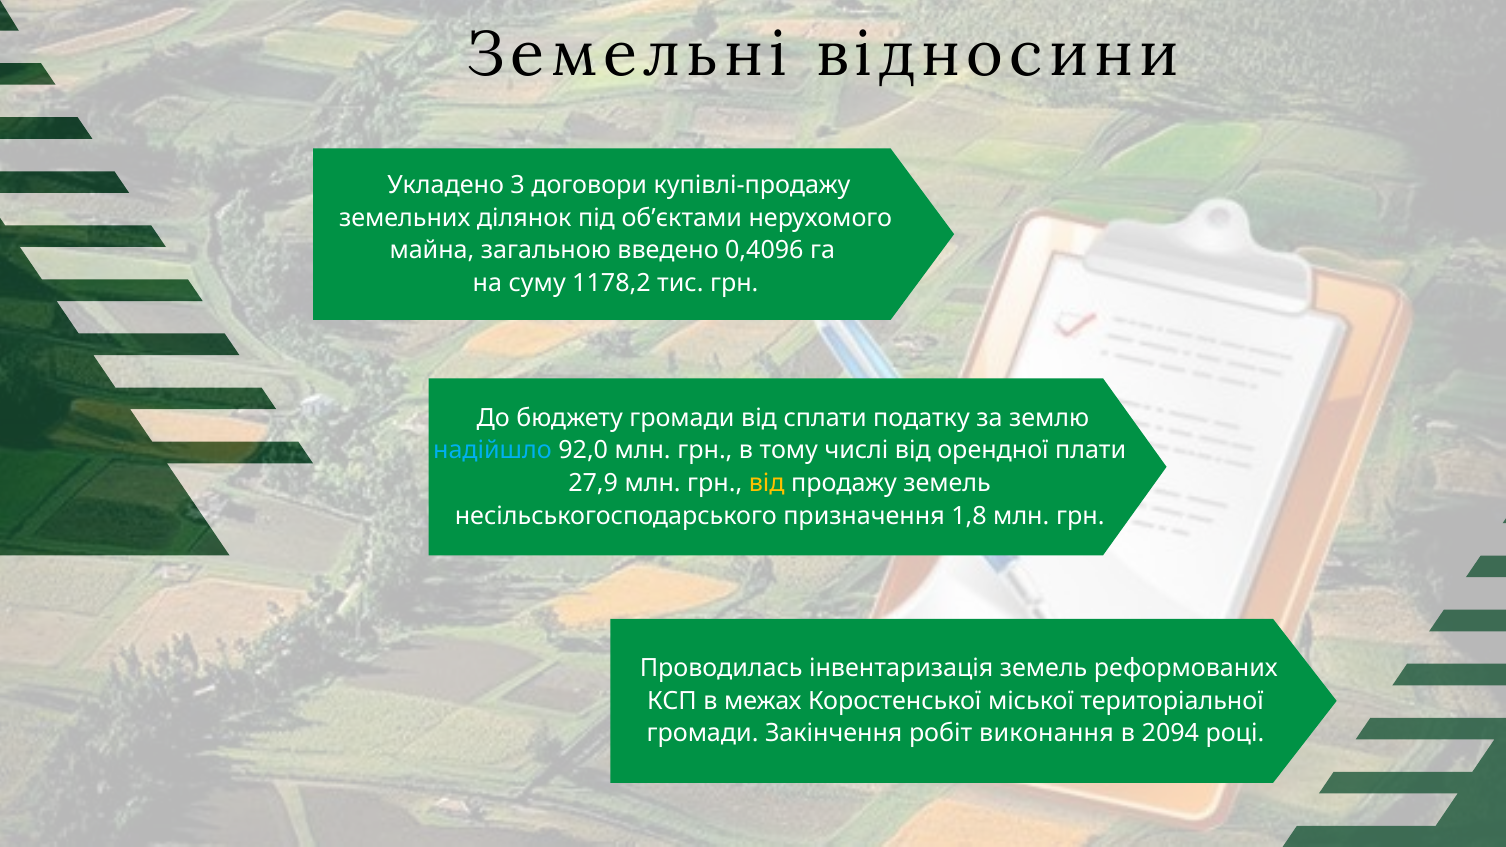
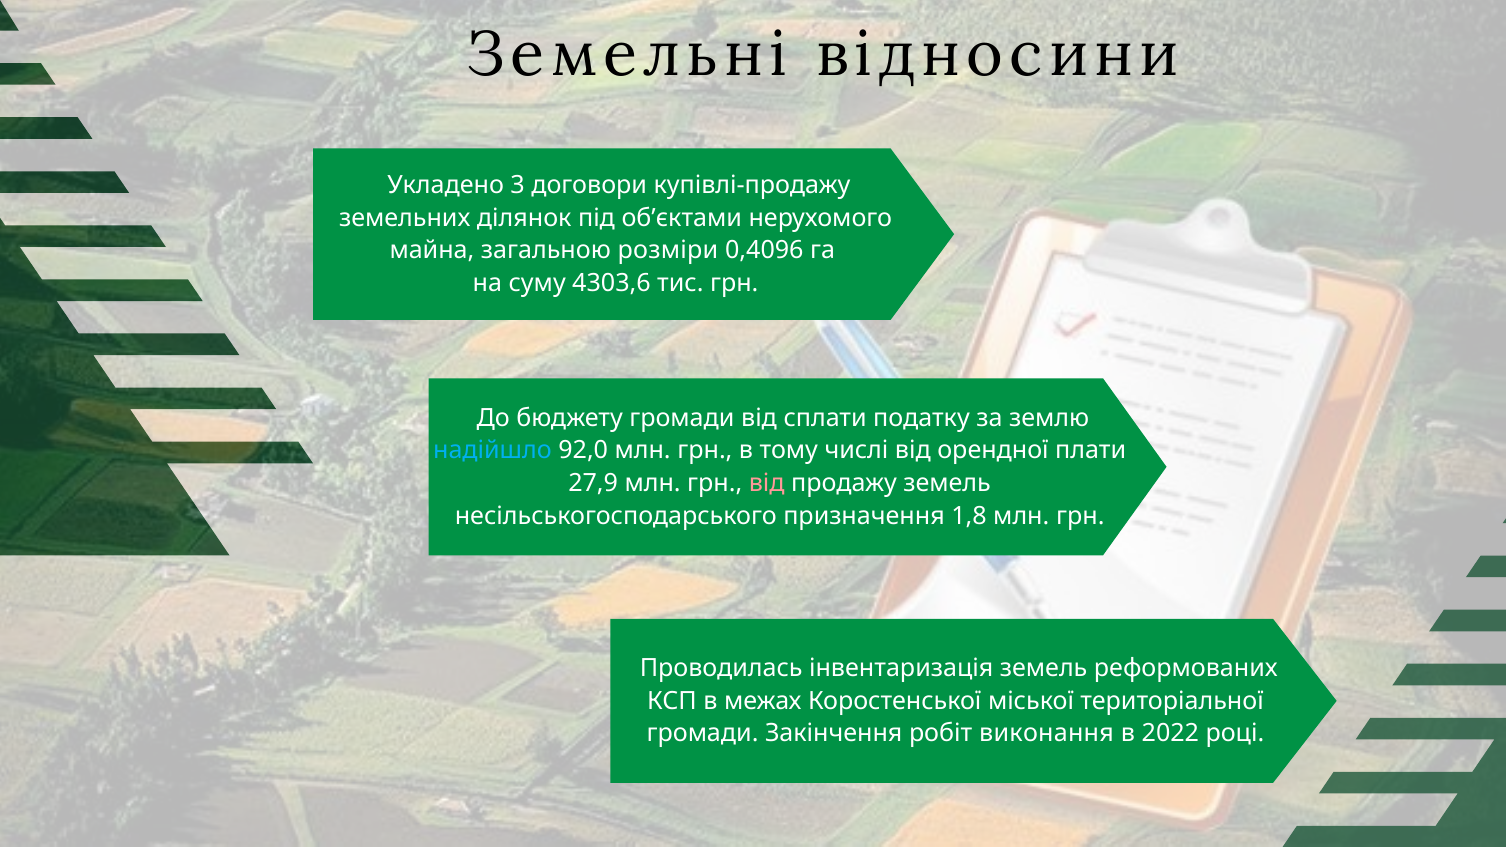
введено: введено -> розміри
1178,2: 1178,2 -> 4303,6
від at (767, 483) colour: yellow -> pink
2094: 2094 -> 2022
